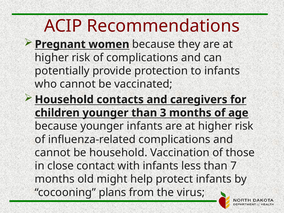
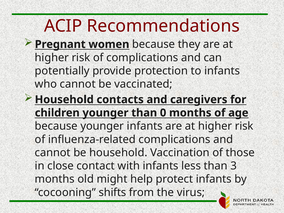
3: 3 -> 0
7: 7 -> 3
plans: plans -> shifts
